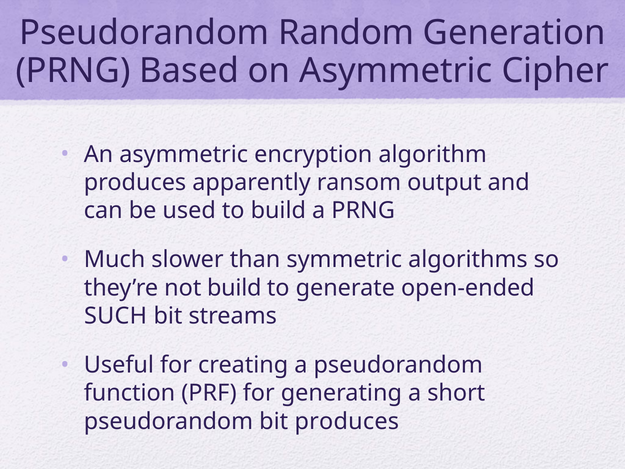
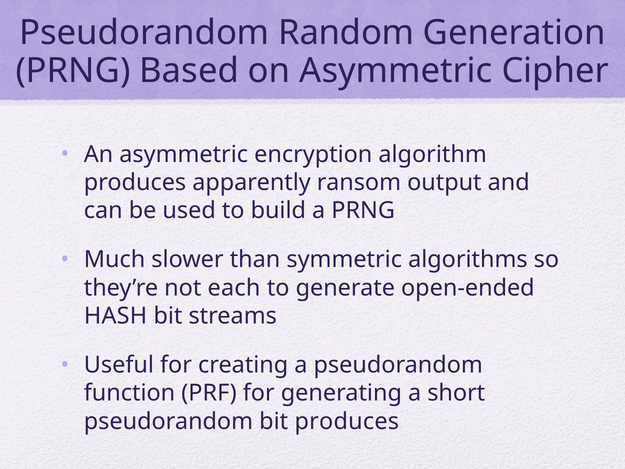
not build: build -> each
SUCH: SUCH -> HASH
